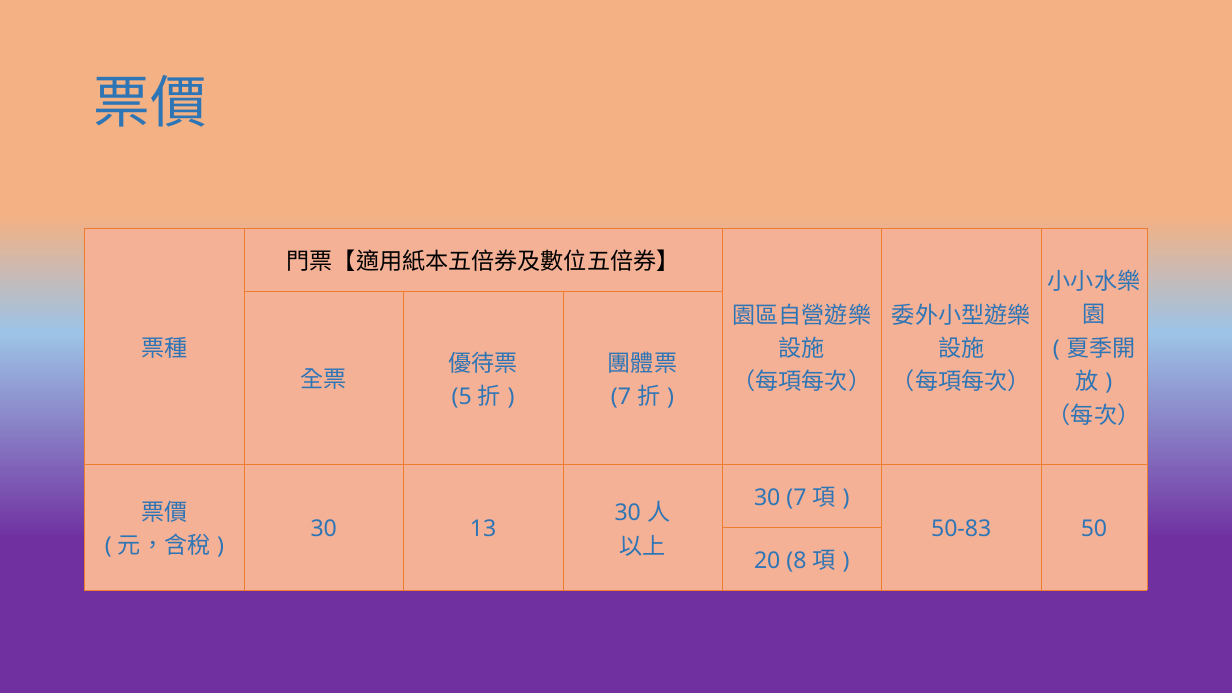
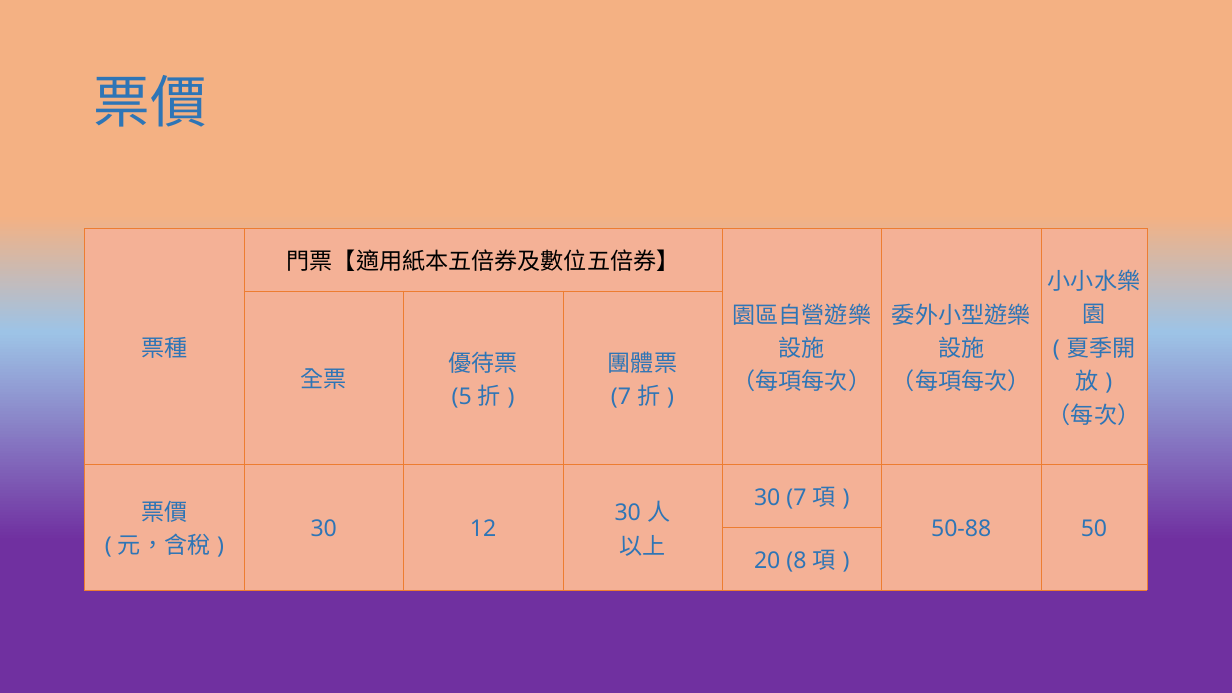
13: 13 -> 12
50-83: 50-83 -> 50-88
